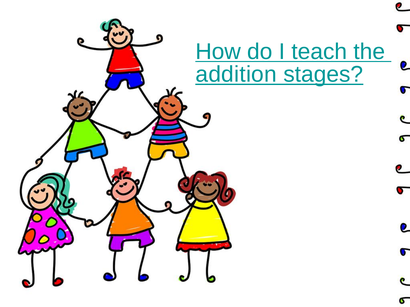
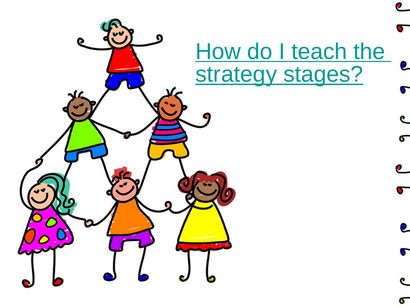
addition: addition -> strategy
